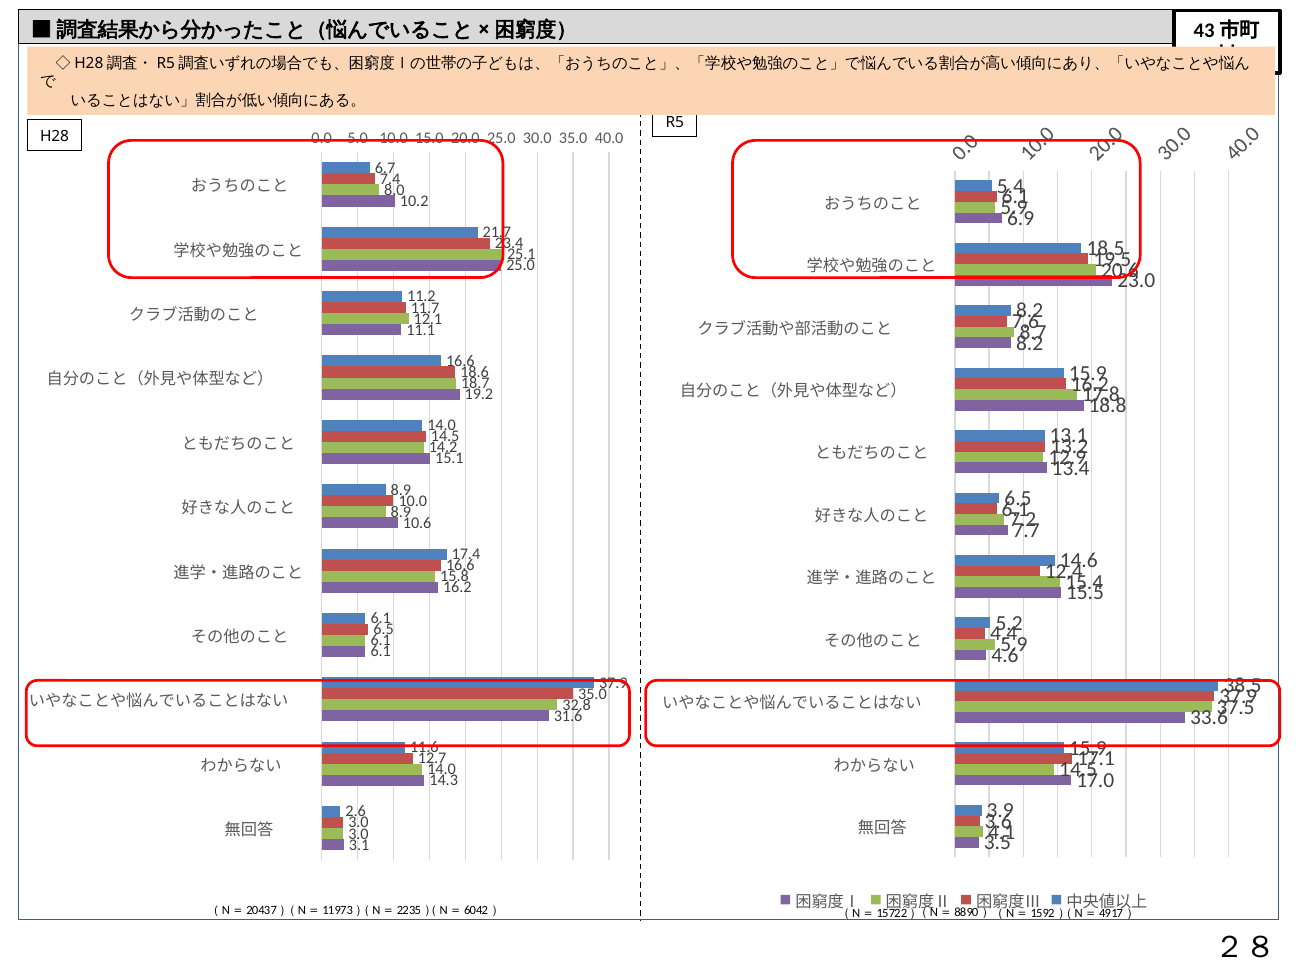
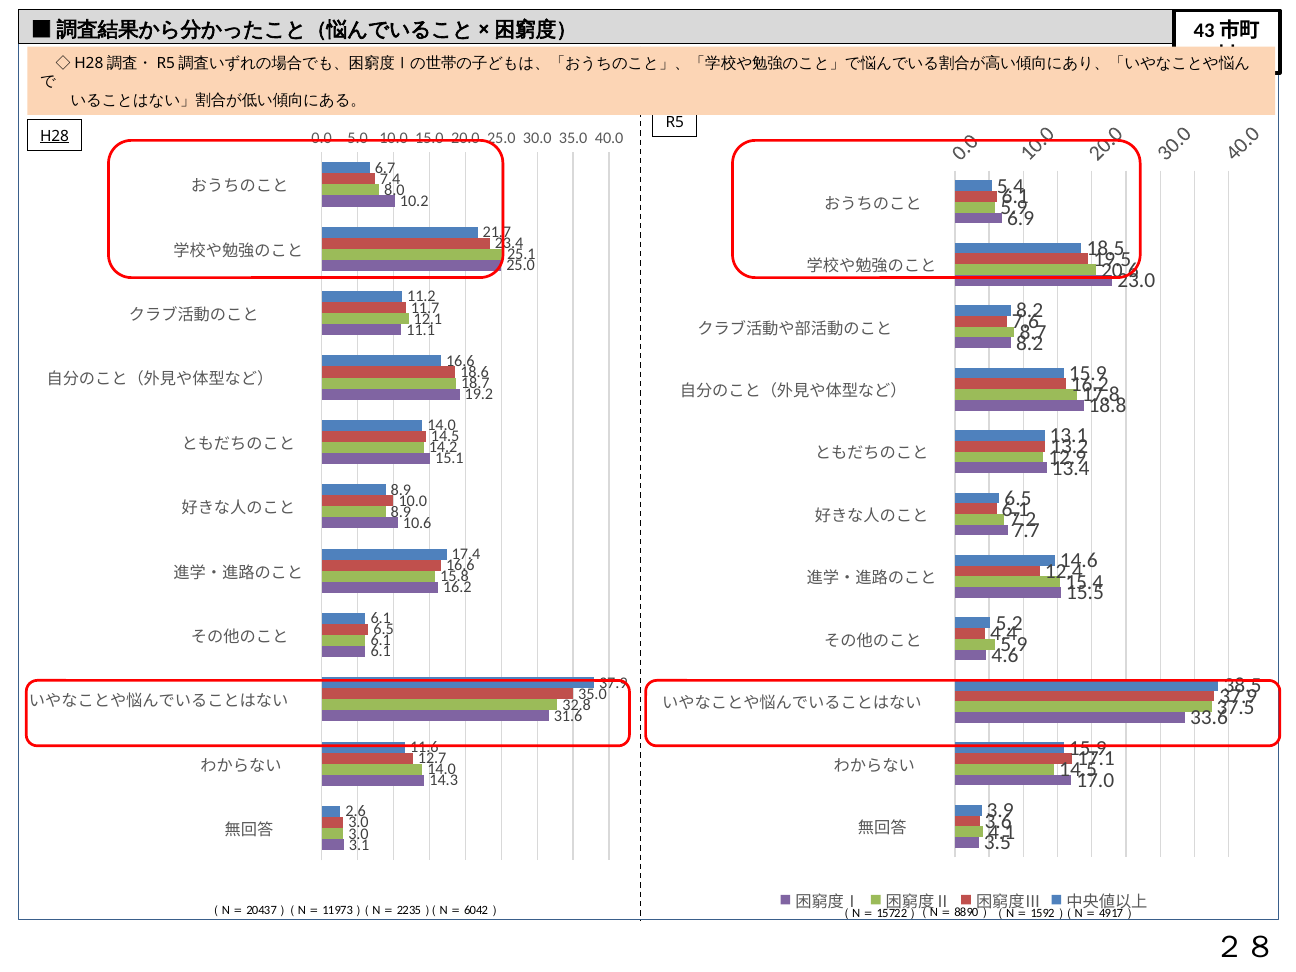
H28 underline: none -> present
